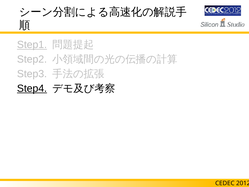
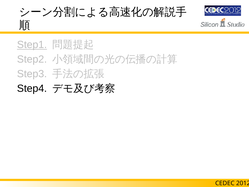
Step4 underline: present -> none
